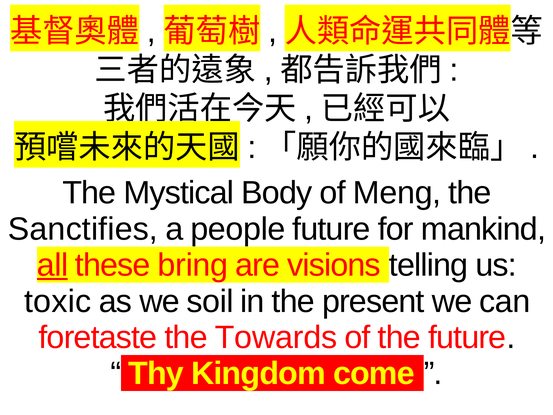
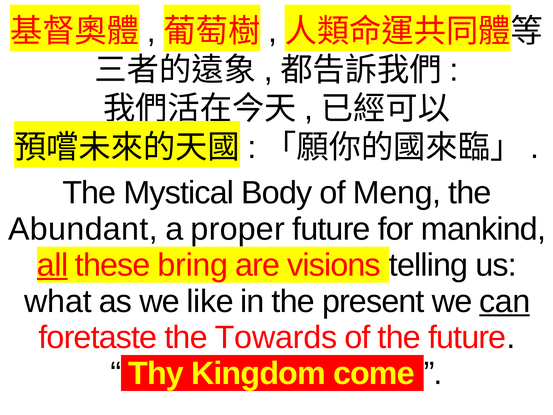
Sanctifies: Sanctifies -> Abundant
people: people -> proper
toxic: toxic -> what
soil: soil -> like
can underline: none -> present
